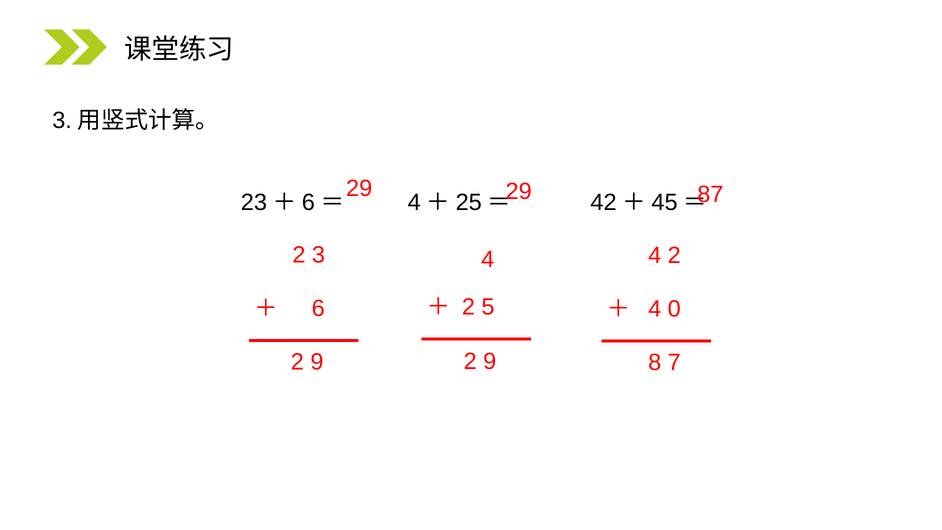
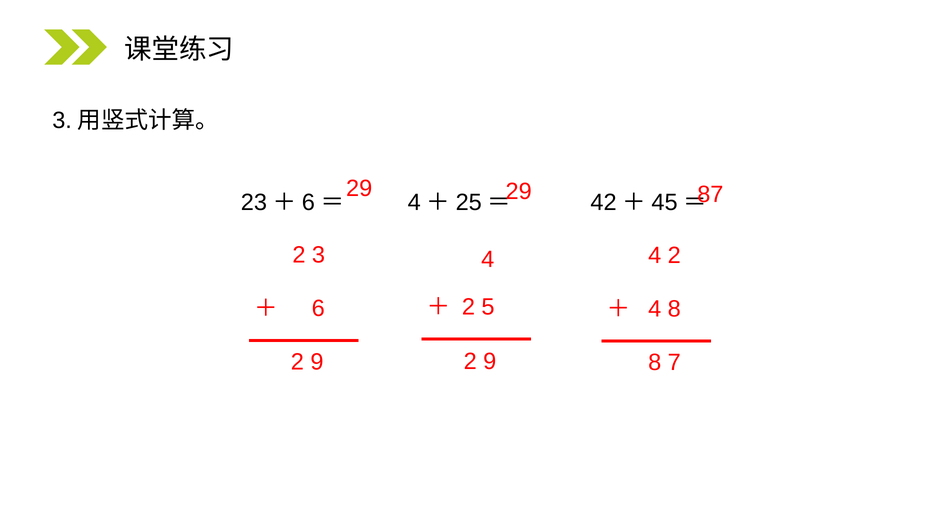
4 0: 0 -> 8
